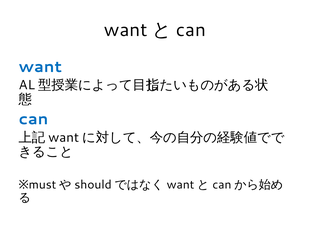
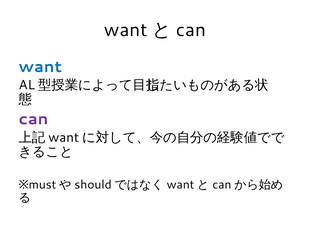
can colour: blue -> purple
